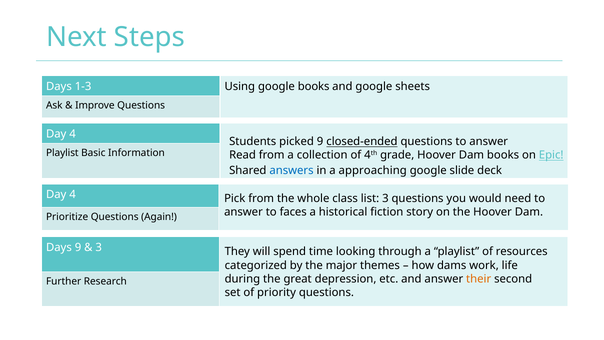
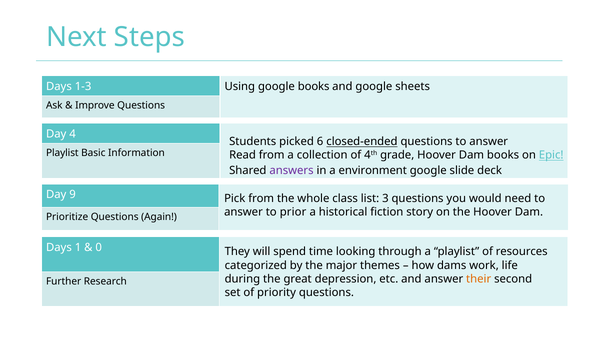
picked 9: 9 -> 6
answers colour: blue -> purple
approaching: approaching -> environment
4 at (73, 195): 4 -> 9
faces: faces -> prior
Days 9: 9 -> 1
3 at (99, 247): 3 -> 0
